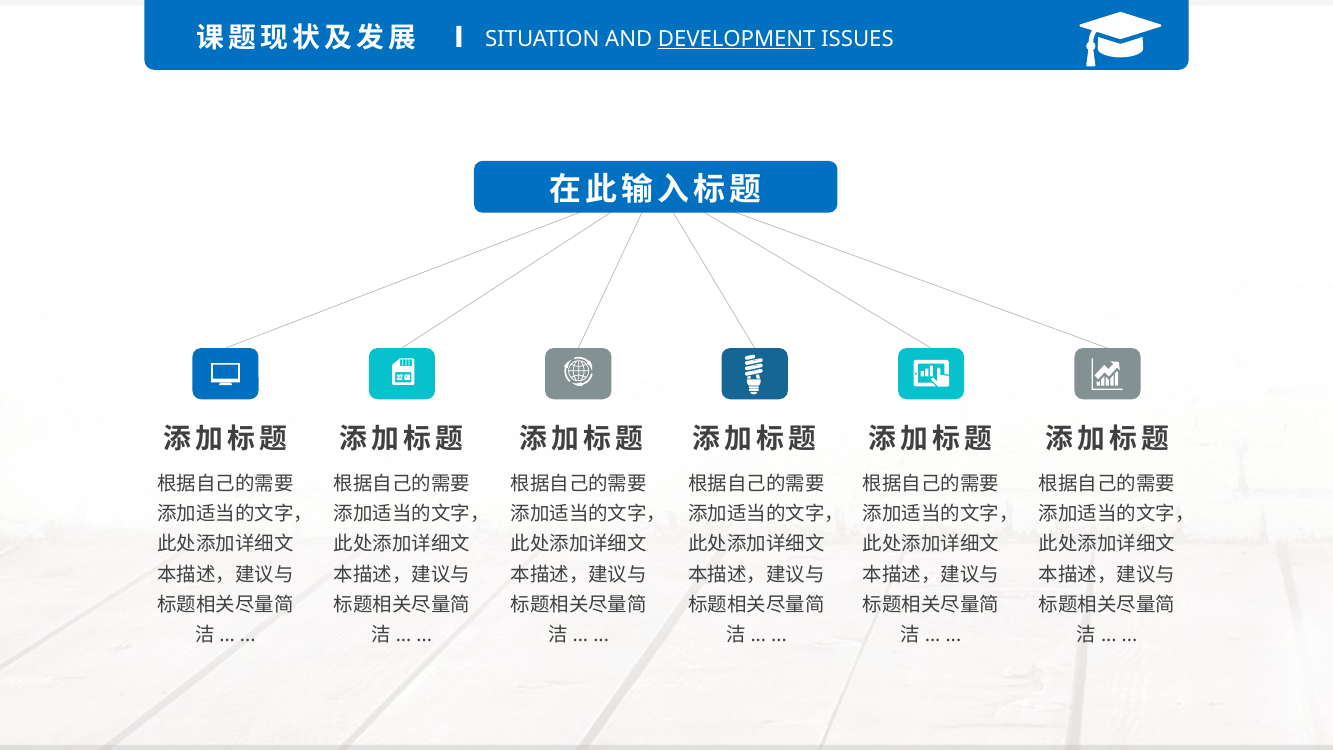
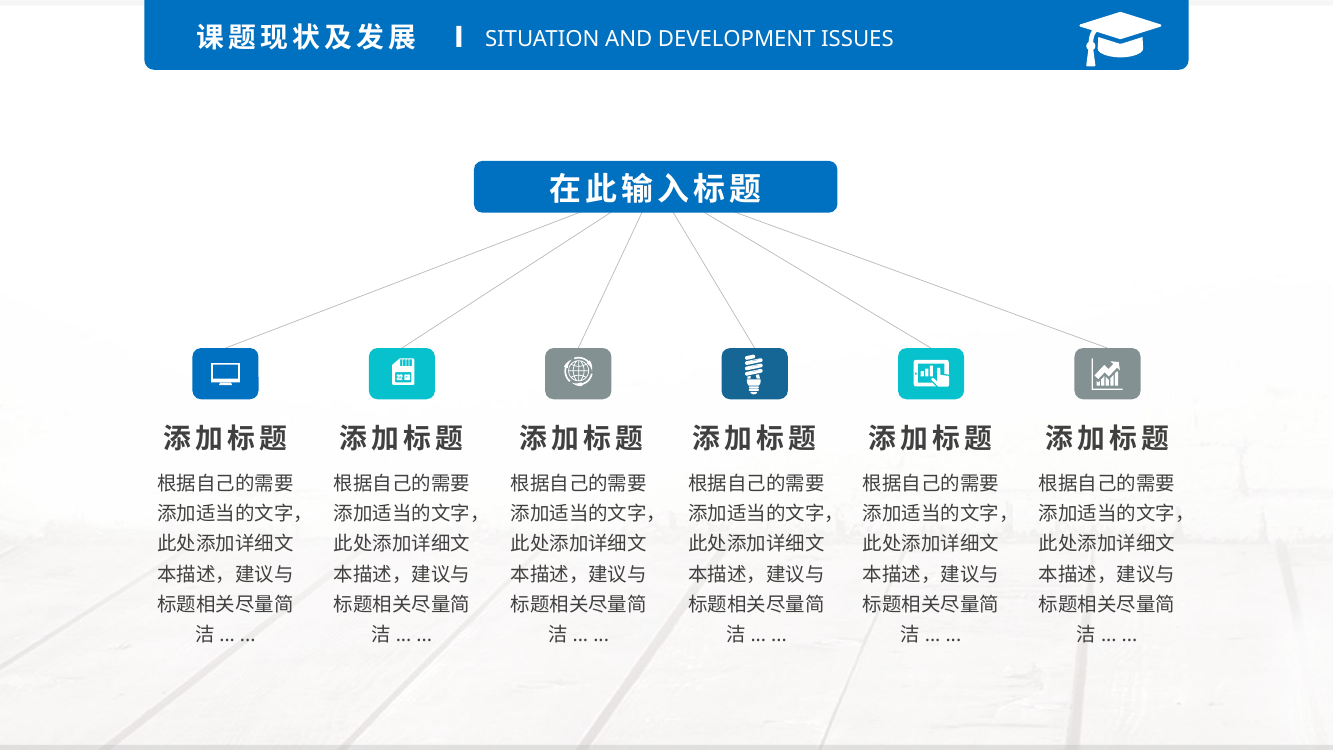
DEVELOPMENT underline: present -> none
